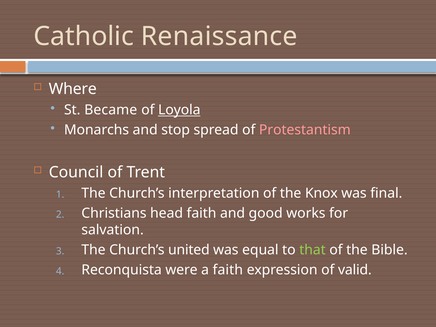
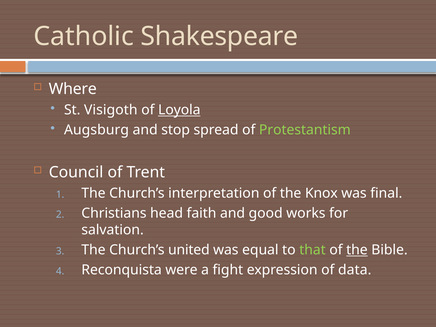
Renaissance: Renaissance -> Shakespeare
Became: Became -> Visigoth
Monarchs: Monarchs -> Augsburg
Protestantism colour: pink -> light green
the at (357, 250) underline: none -> present
a faith: faith -> fight
valid: valid -> data
